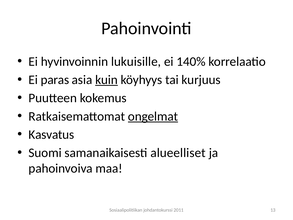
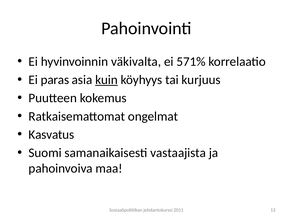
lukuisille: lukuisille -> väkivalta
140%: 140% -> 571%
ongelmat underline: present -> none
alueelliset: alueelliset -> vastaajista
